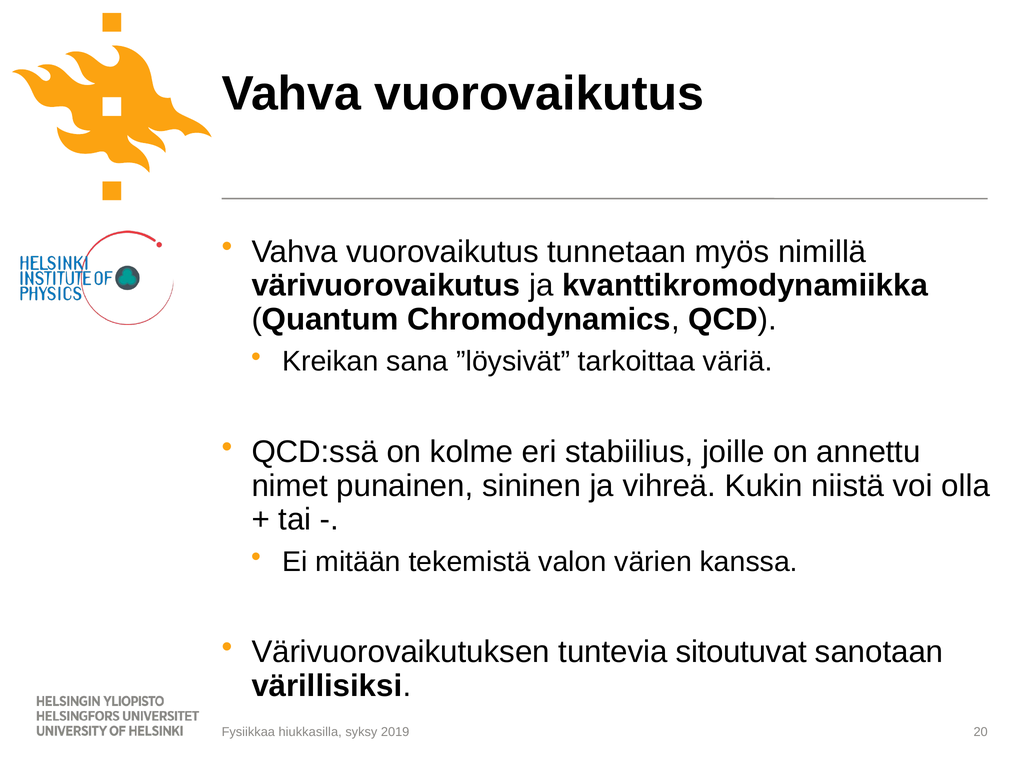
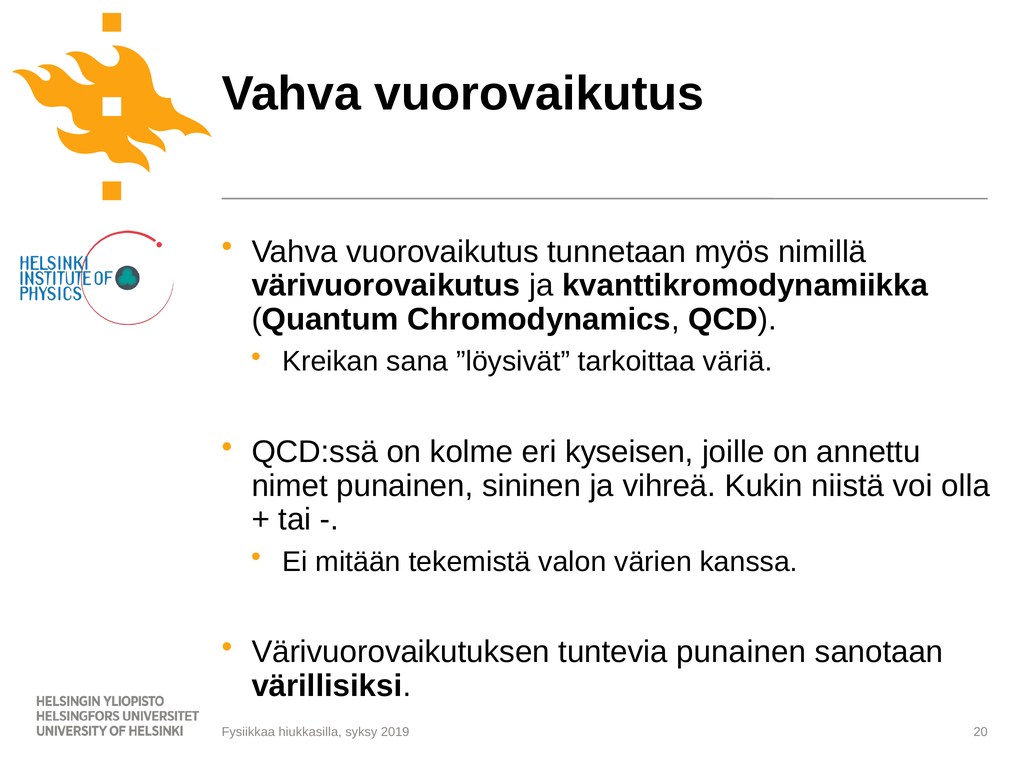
stabiilius: stabiilius -> kyseisen
tuntevia sitoutuvat: sitoutuvat -> punainen
